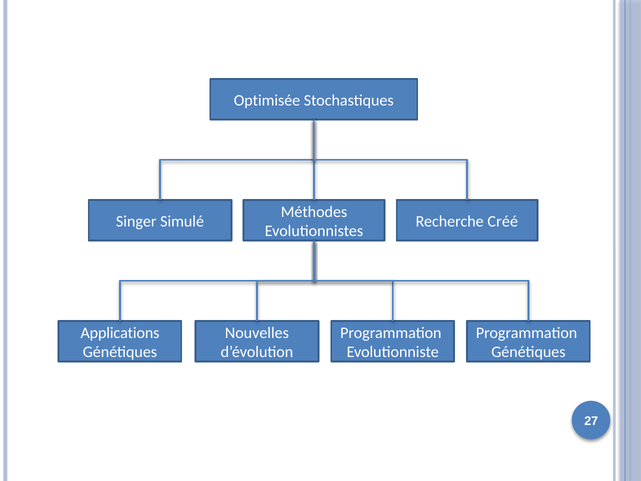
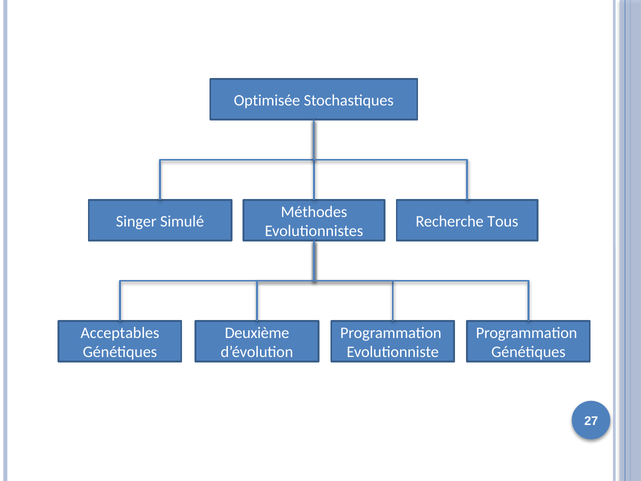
Créé: Créé -> Tous
Applications: Applications -> Acceptables
Nouvelles: Nouvelles -> Deuxième
